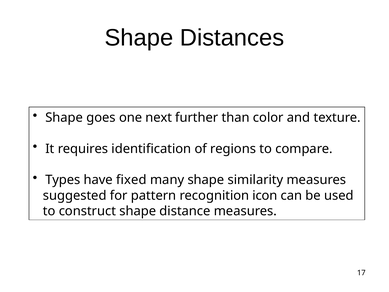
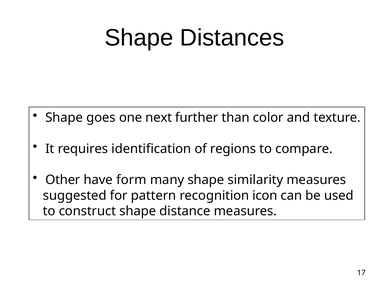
Types: Types -> Other
fixed: fixed -> form
